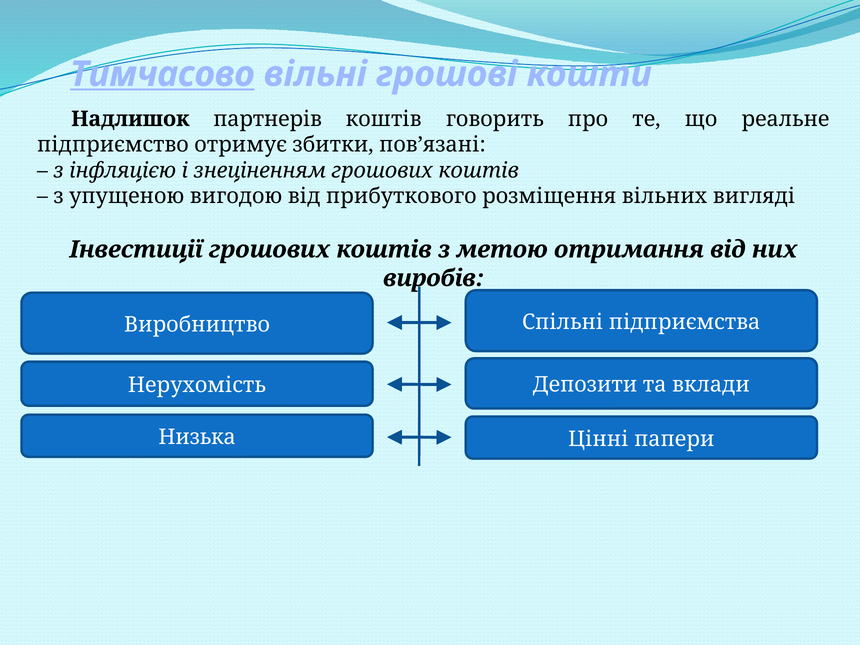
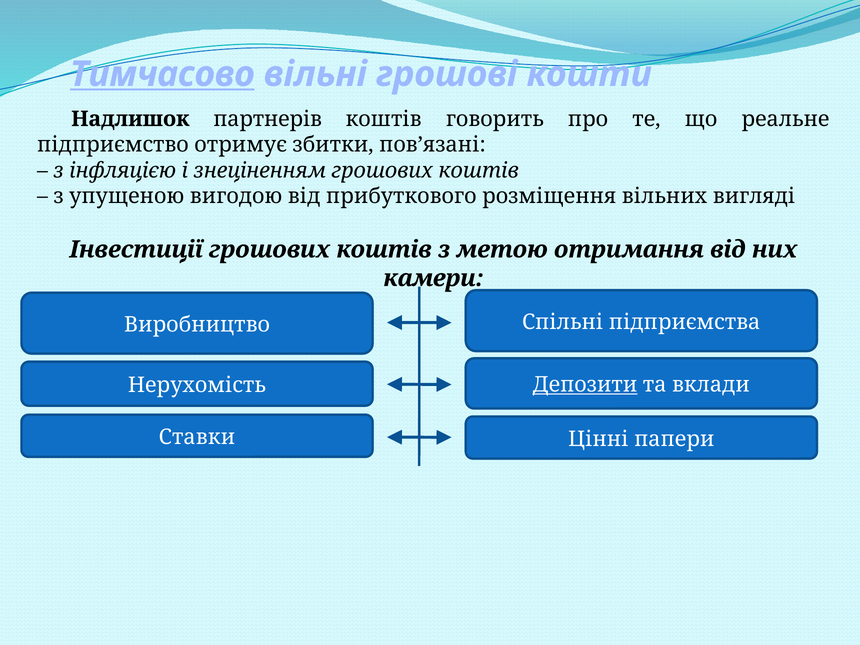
виробів: виробів -> камери
Депозити underline: none -> present
Низька: Низька -> Ставки
